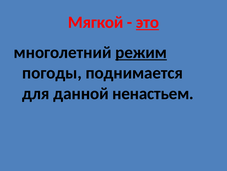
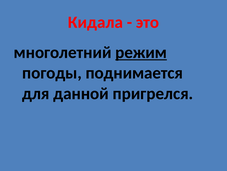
Мягкой: Мягкой -> Кидала
это underline: present -> none
ненастьем: ненастьем -> пригрелся
